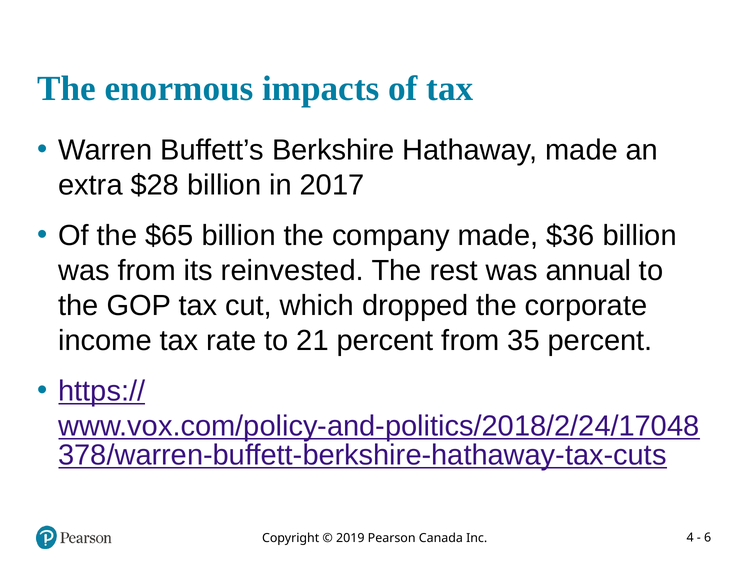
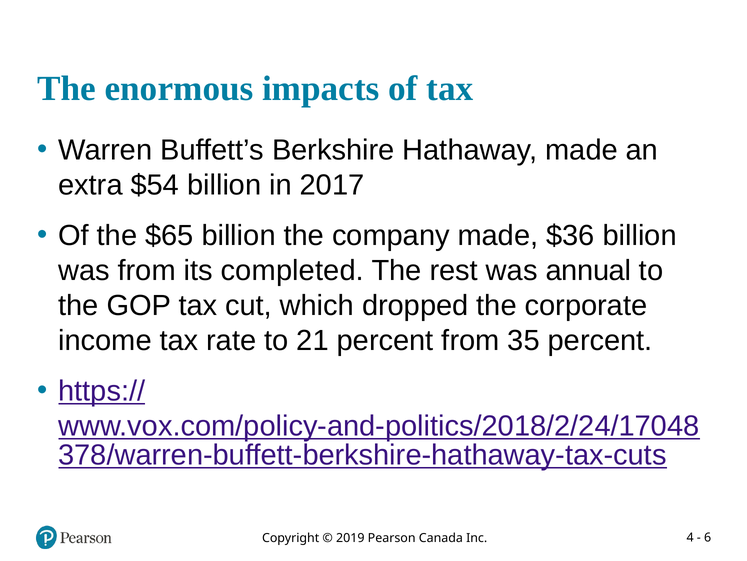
$28: $28 -> $54
reinvested: reinvested -> completed
